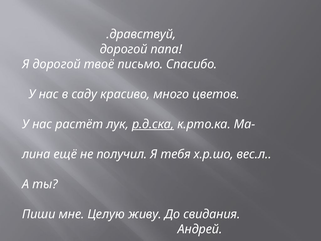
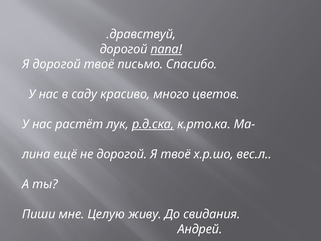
папа underline: none -> present
не получил: получил -> дорогой
Я тебя: тебя -> твоё
